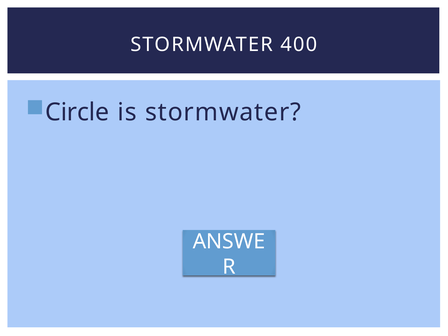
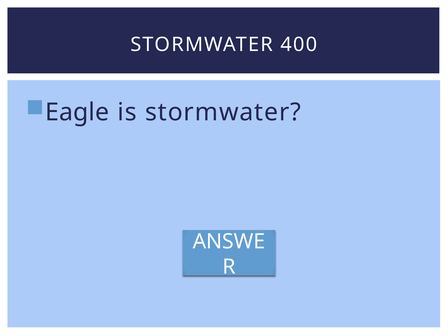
Circle: Circle -> Eagle
